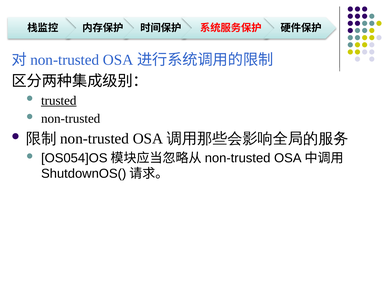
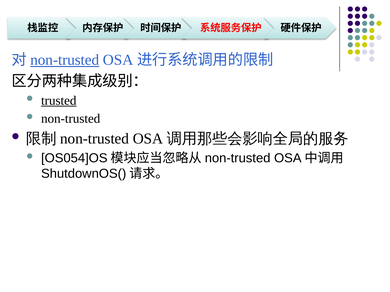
non-trusted at (65, 60) underline: none -> present
